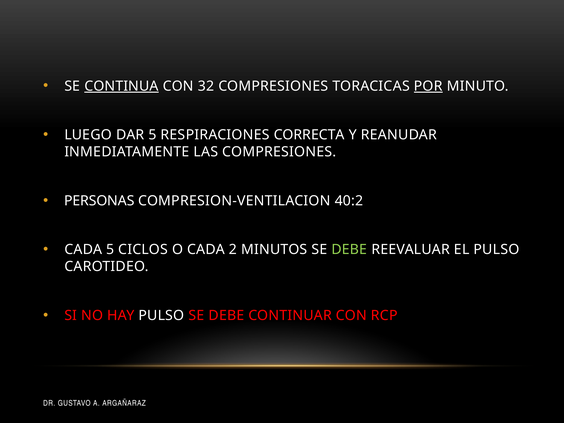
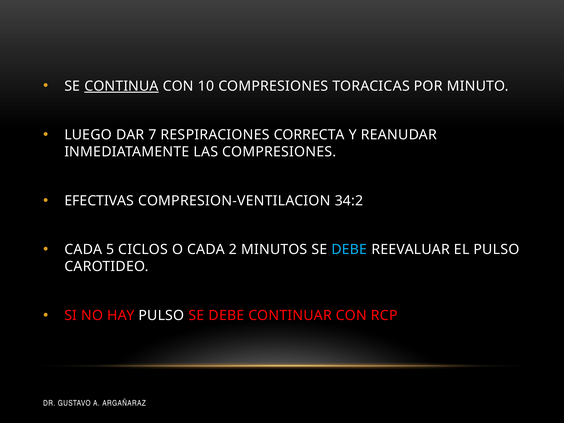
32: 32 -> 10
POR underline: present -> none
DAR 5: 5 -> 7
PERSONAS: PERSONAS -> EFECTIVAS
40:2: 40:2 -> 34:2
DEBE at (349, 250) colour: light green -> light blue
